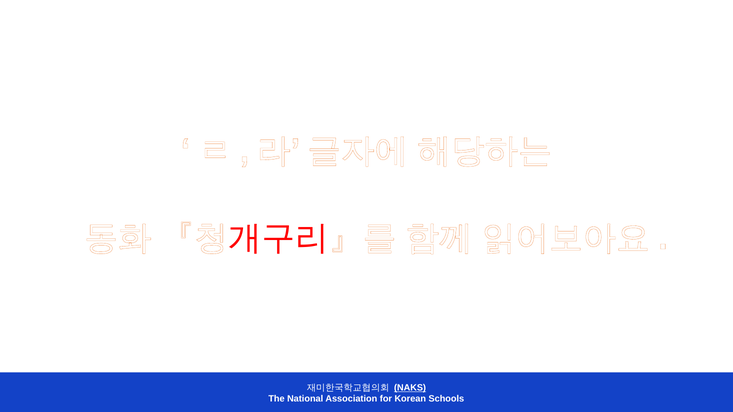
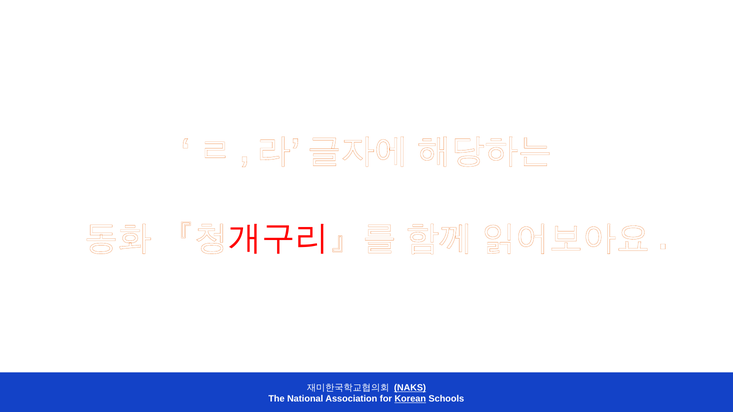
Korean underline: none -> present
